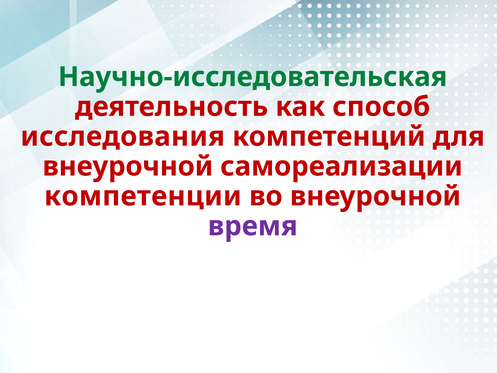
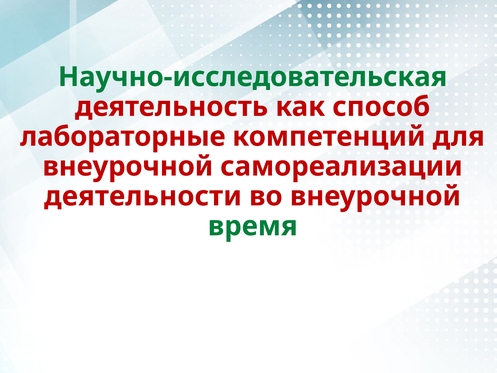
исследования: исследования -> лабораторные
компетенции: компетенции -> деятельности
время colour: purple -> green
